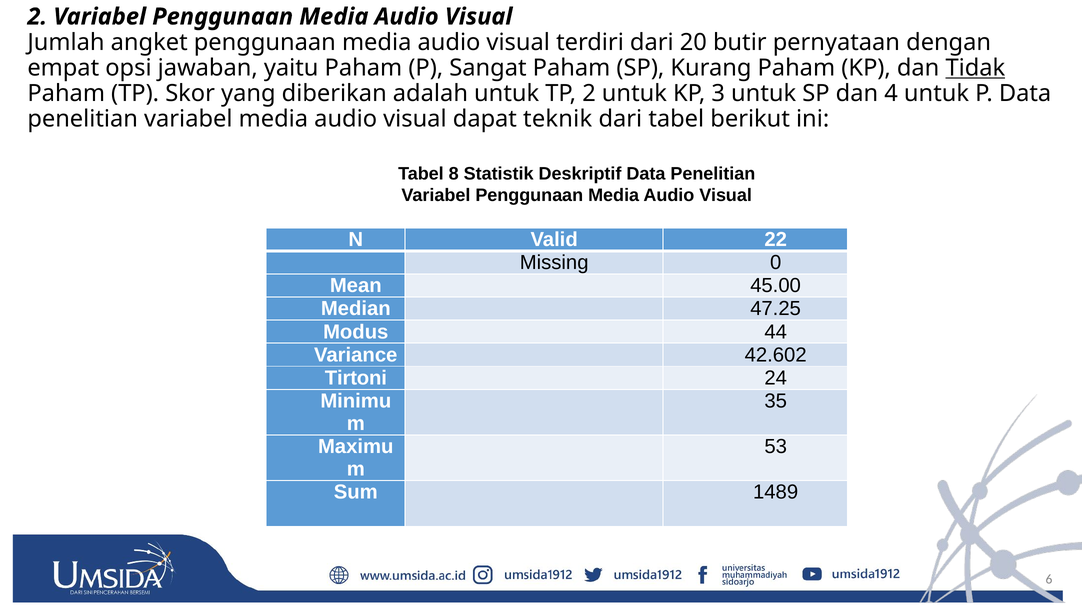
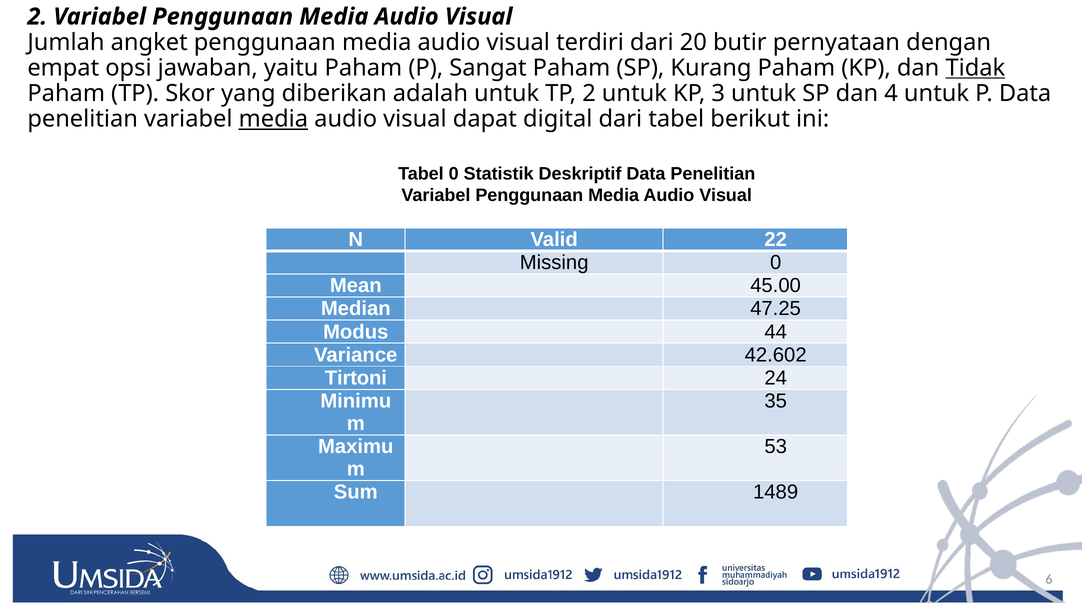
media at (273, 119) underline: none -> present
teknik: teknik -> digital
Tabel 8: 8 -> 0
